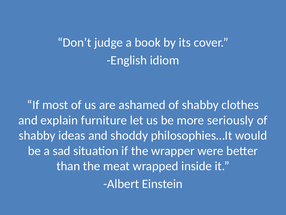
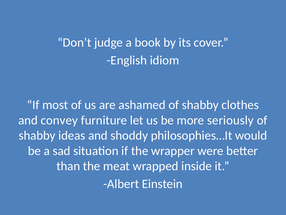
explain: explain -> convey
